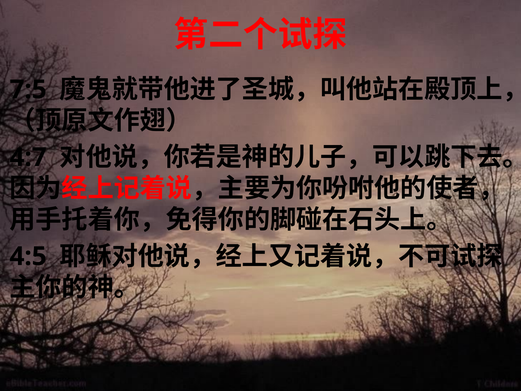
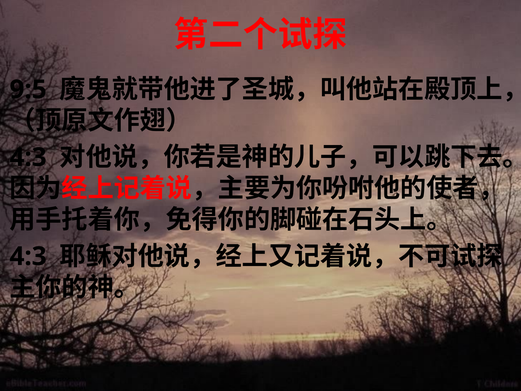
7:5: 7:5 -> 9:5
4:7 at (28, 157): 4:7 -> 4:3
4:5 at (28, 256): 4:5 -> 4:3
